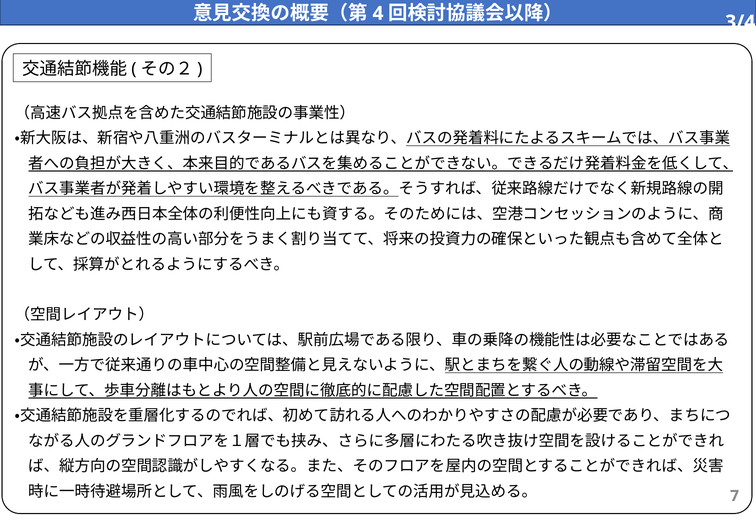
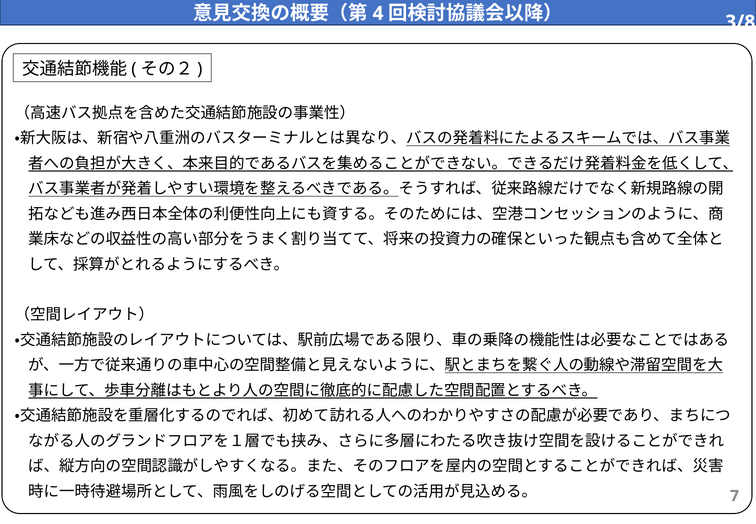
3/4: 3/4 -> 3/8
